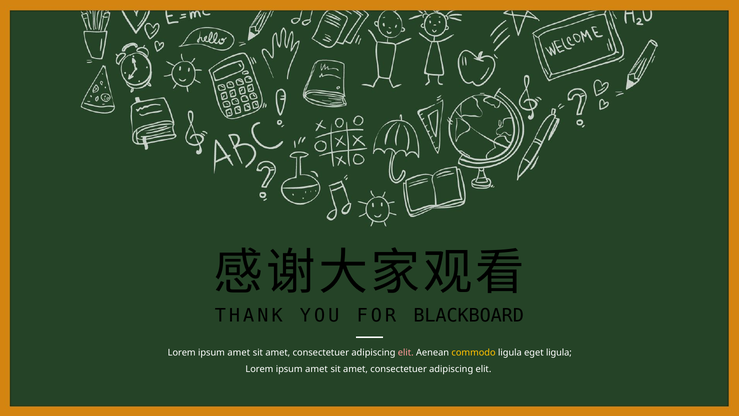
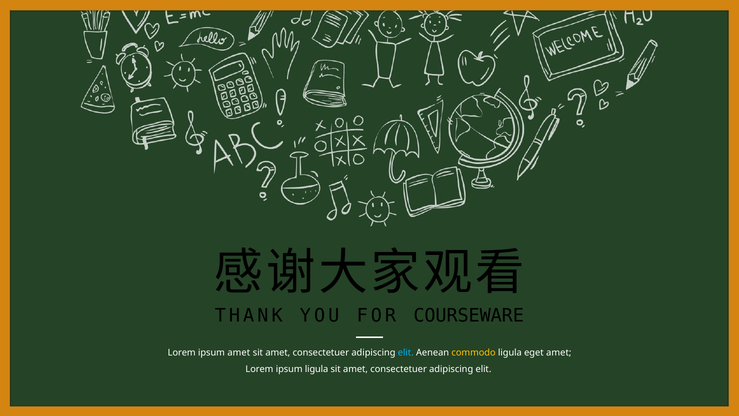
BLACKBOARD: BLACKBOARD -> COURSEWARE
elit at (406, 352) colour: pink -> light blue
eget ligula: ligula -> amet
amet at (316, 369): amet -> ligula
